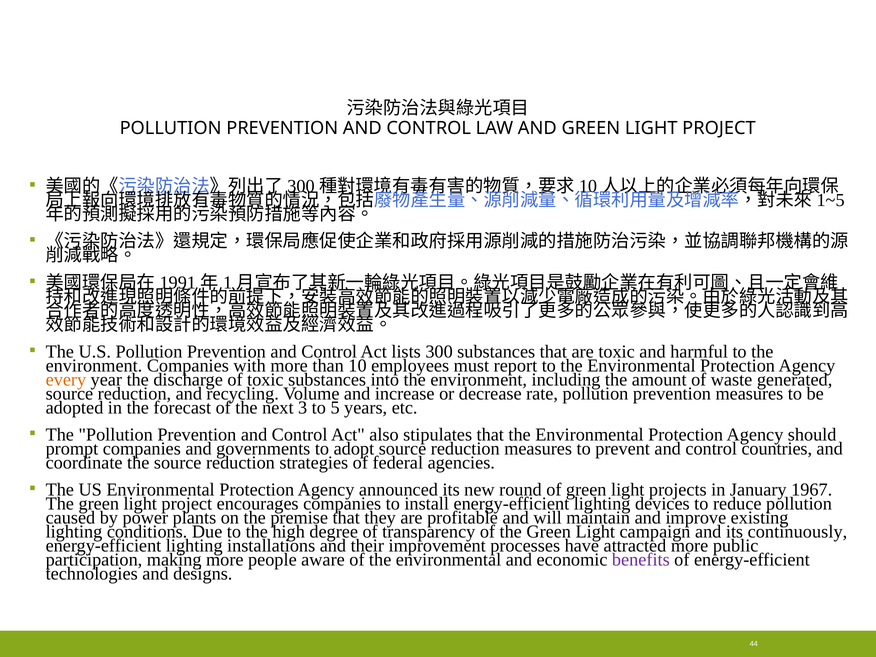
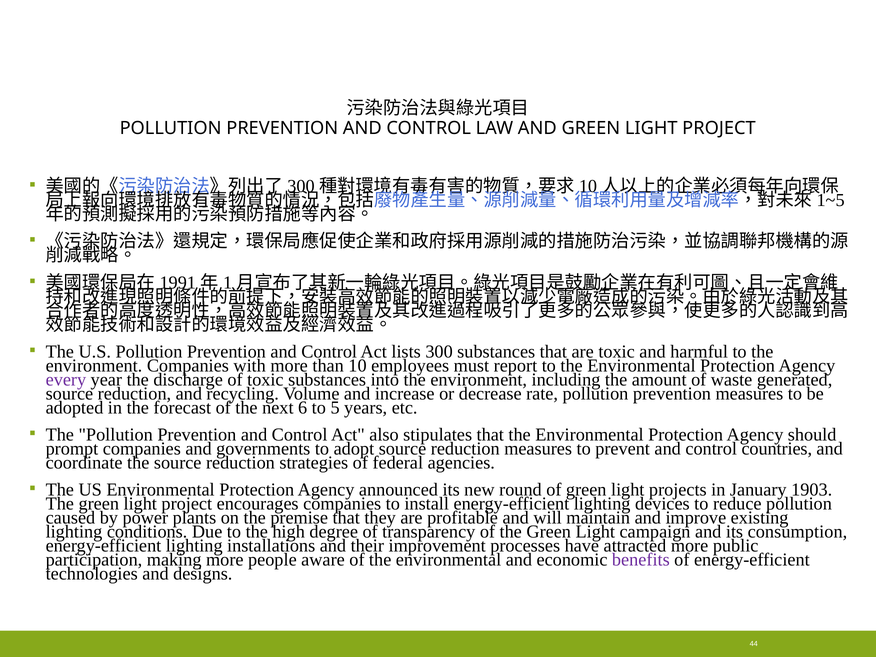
every colour: orange -> purple
3: 3 -> 6
1967: 1967 -> 1903
continuously: continuously -> consumption
